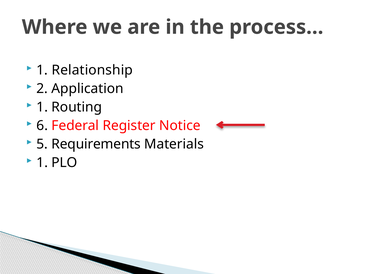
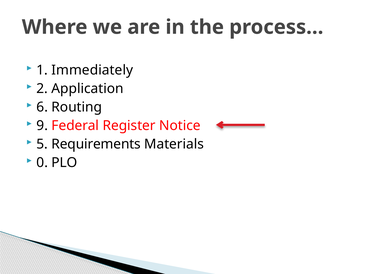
Relationship: Relationship -> Immediately
1 at (42, 107): 1 -> 6
6: 6 -> 9
1 at (42, 162): 1 -> 0
